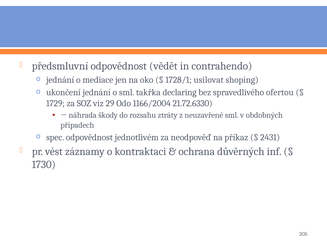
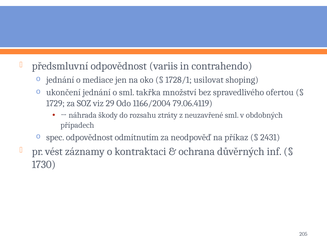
vědět: vědět -> variis
declaring: declaring -> množství
21.72.6330: 21.72.6330 -> 79.06.4119
jednotlivém: jednotlivém -> odmítnutím
